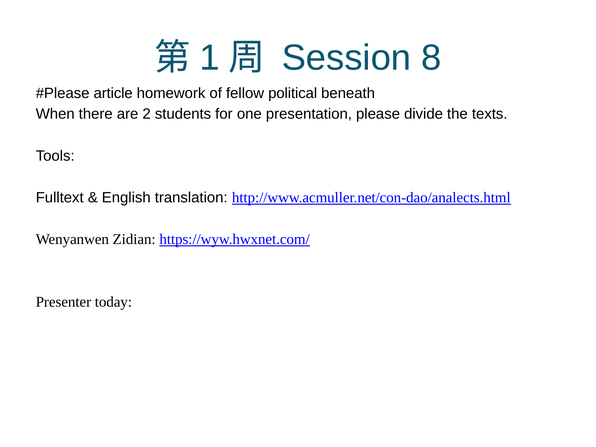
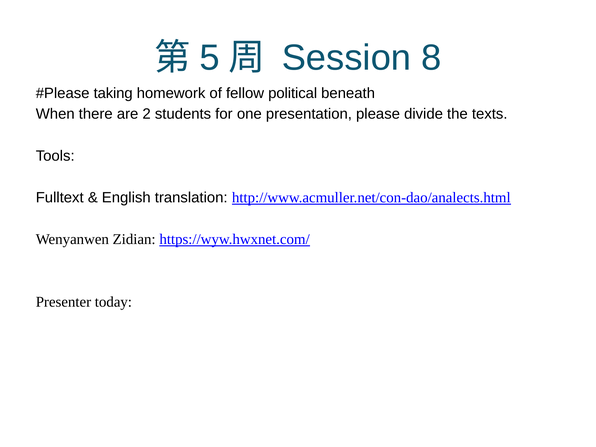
1: 1 -> 5
article: article -> taking
